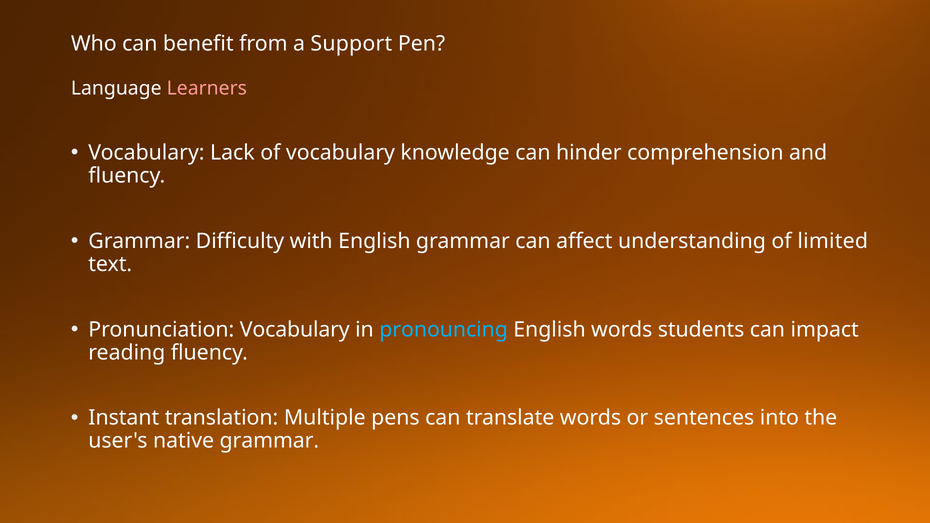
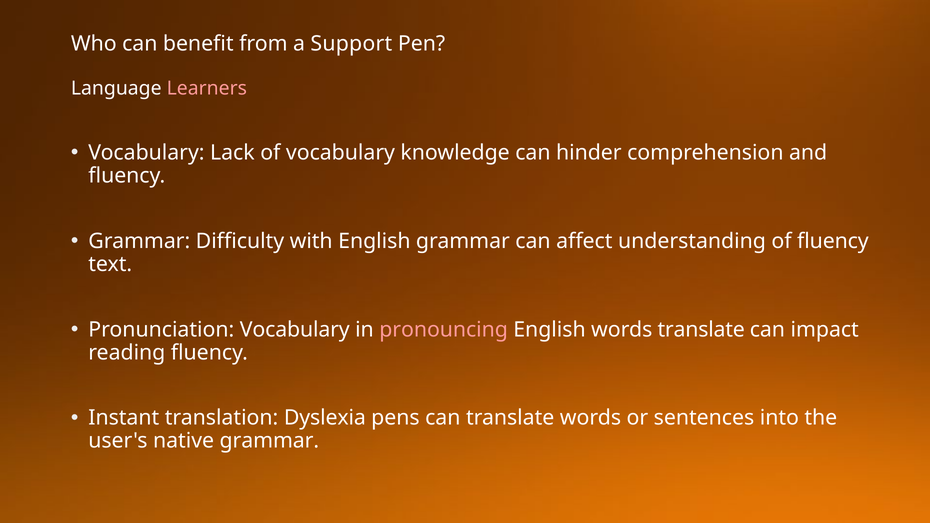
of limited: limited -> fluency
pronouncing colour: light blue -> pink
words students: students -> translate
Multiple: Multiple -> Dyslexia
